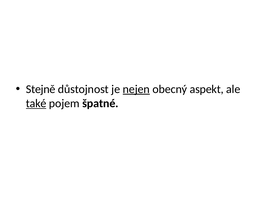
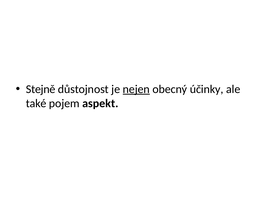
aspekt: aspekt -> účinky
také underline: present -> none
špatné: špatné -> aspekt
